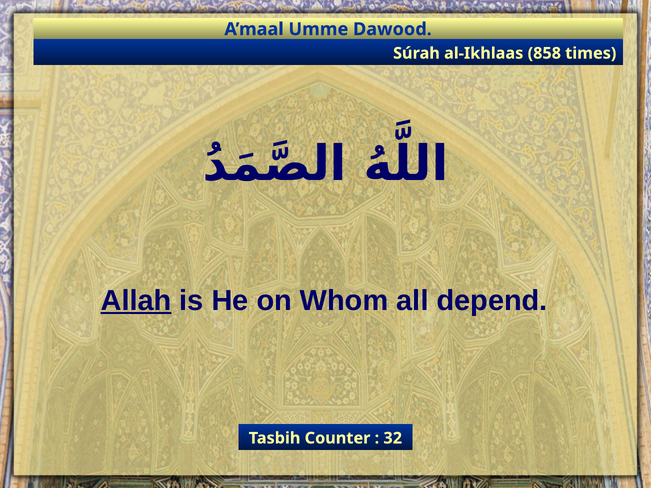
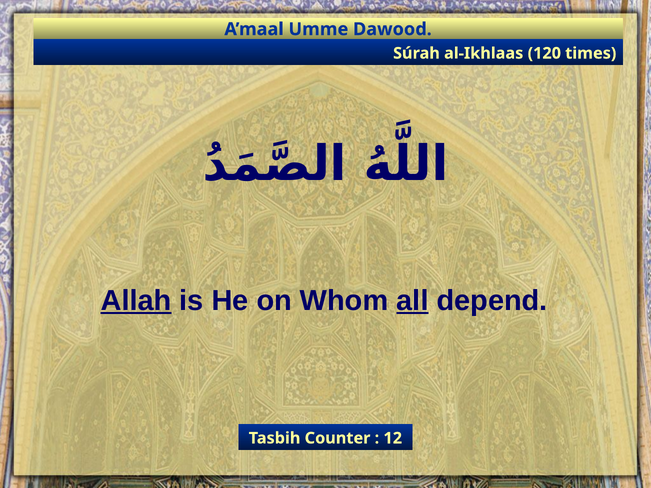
858: 858 -> 120
all underline: none -> present
32: 32 -> 12
